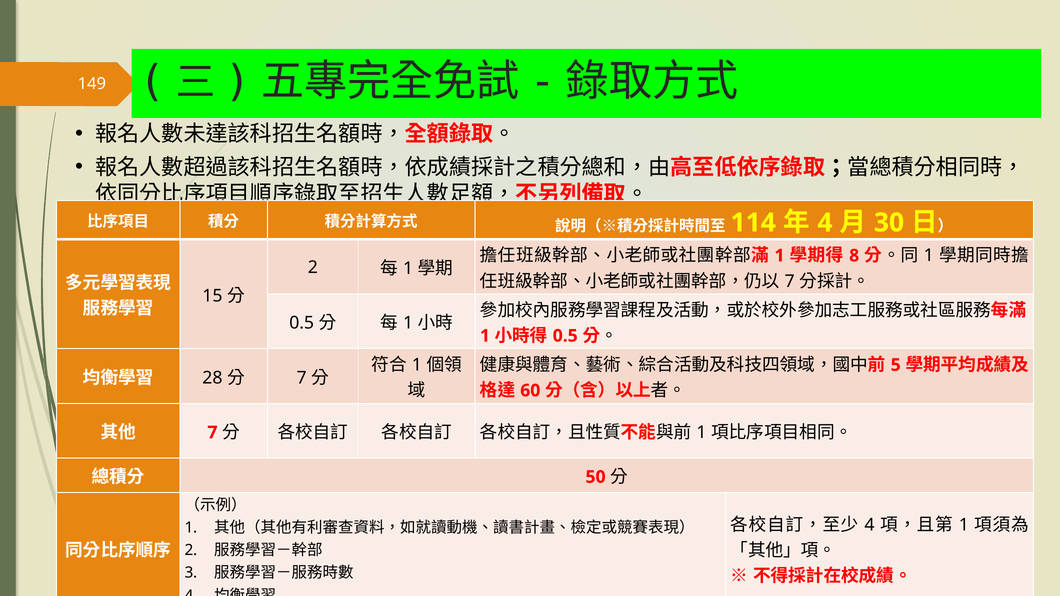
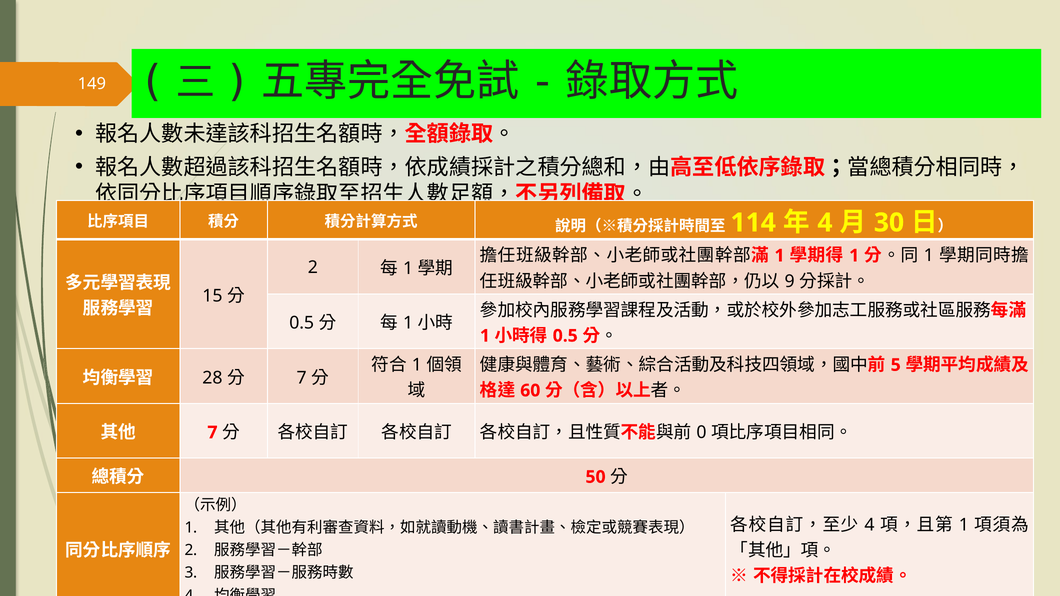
8 at (854, 256): 8 -> 1
7 at (790, 281): 7 -> 9
1 at (701, 433): 1 -> 0
